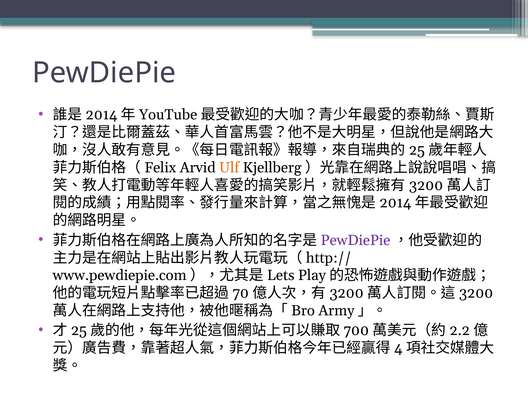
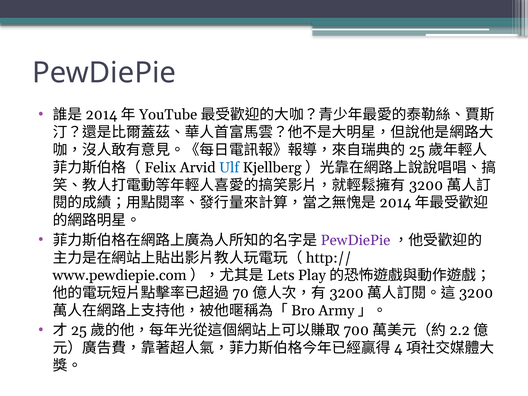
Ulf colour: orange -> blue
